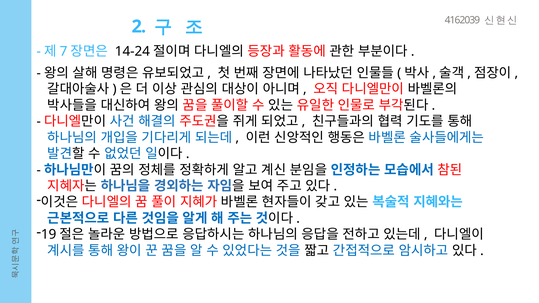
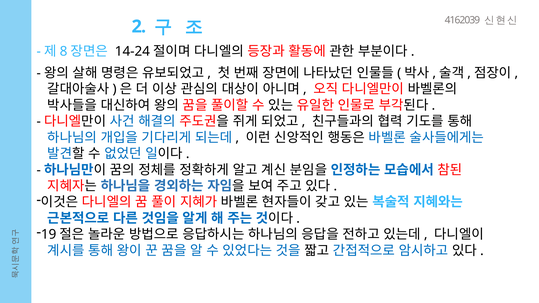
7: 7 -> 8
